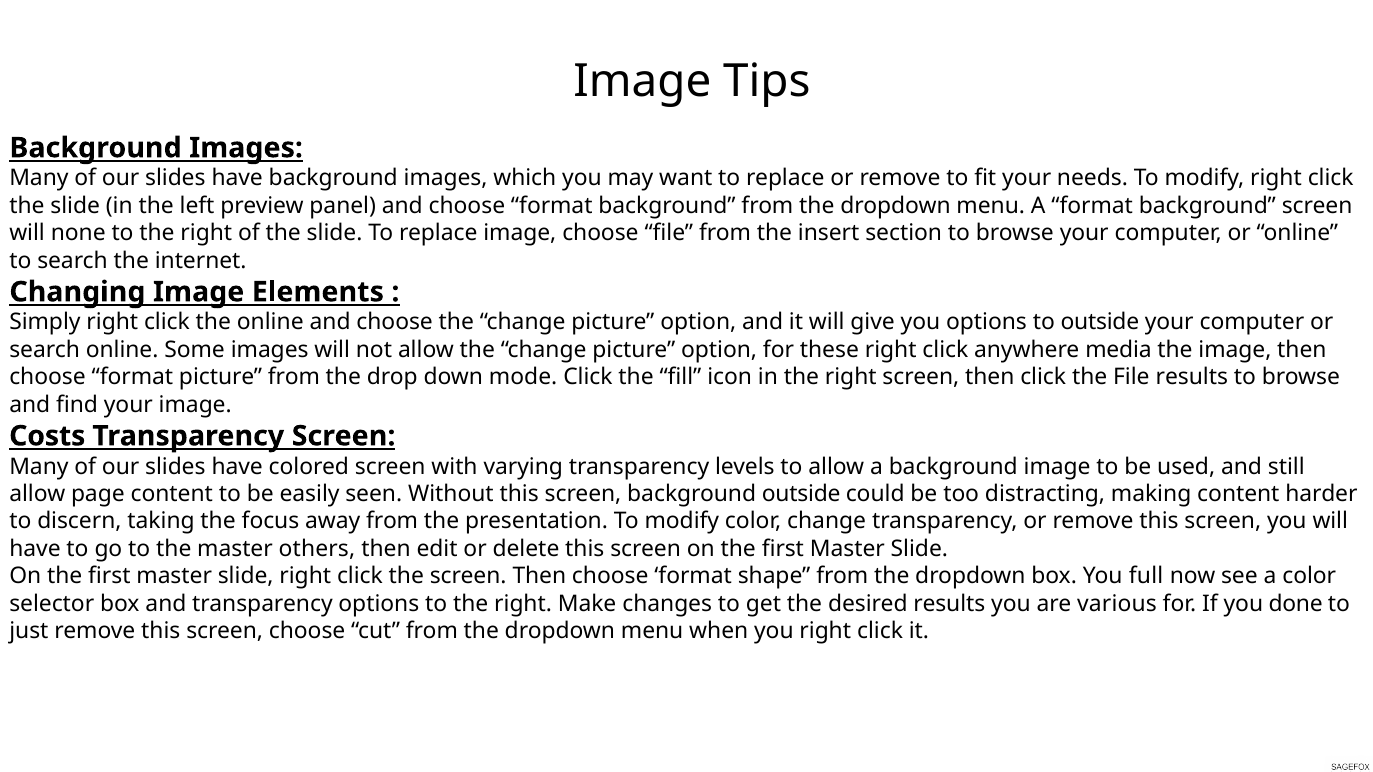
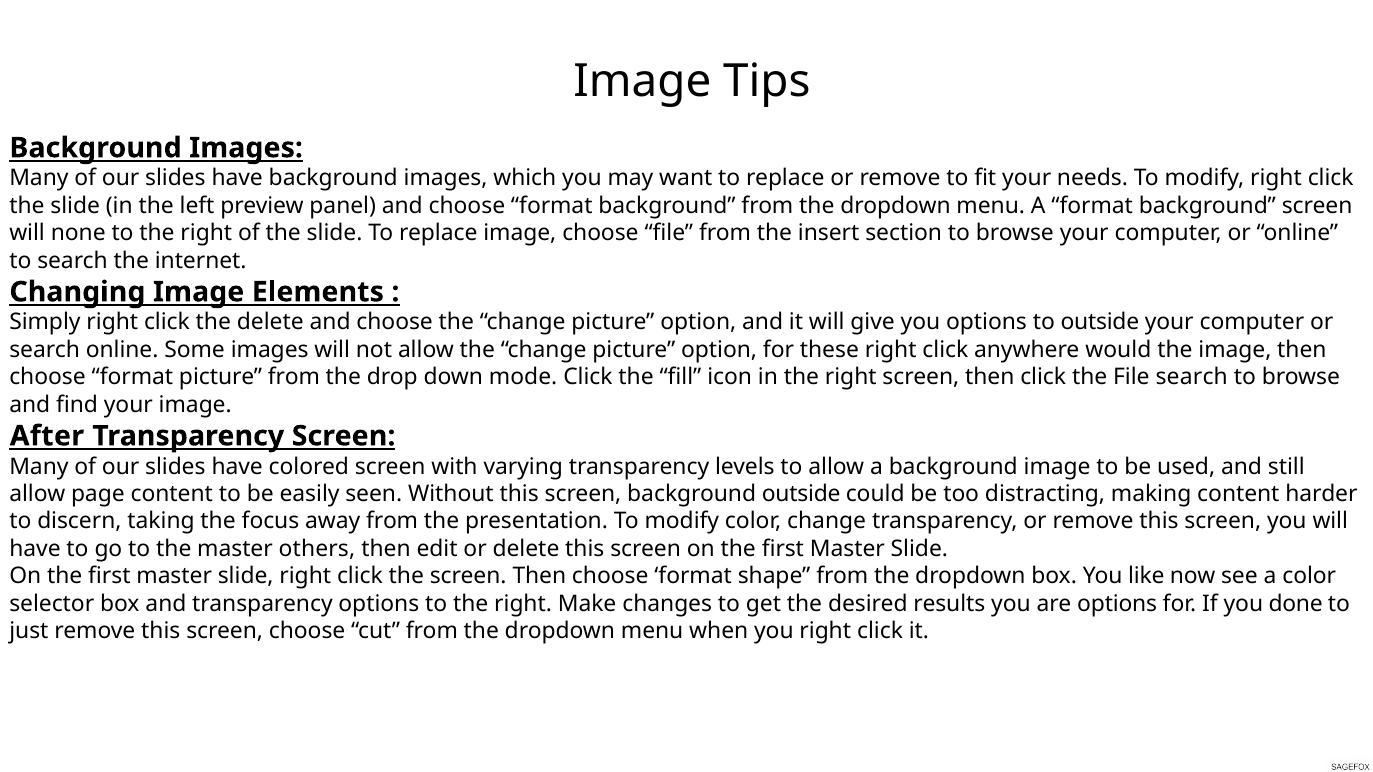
the online: online -> delete
media: media -> would
File results: results -> search
Costs: Costs -> After
full: full -> like
are various: various -> options
